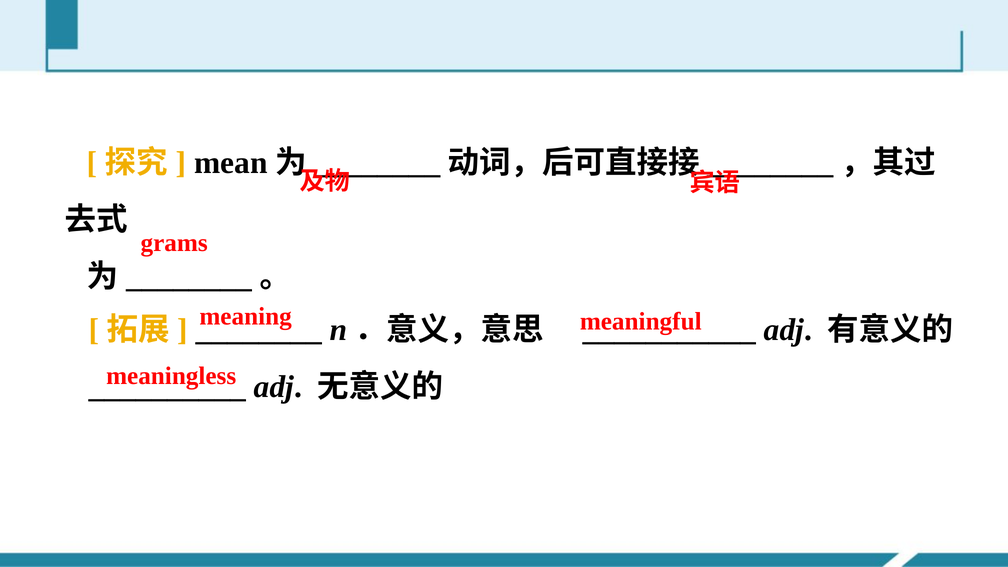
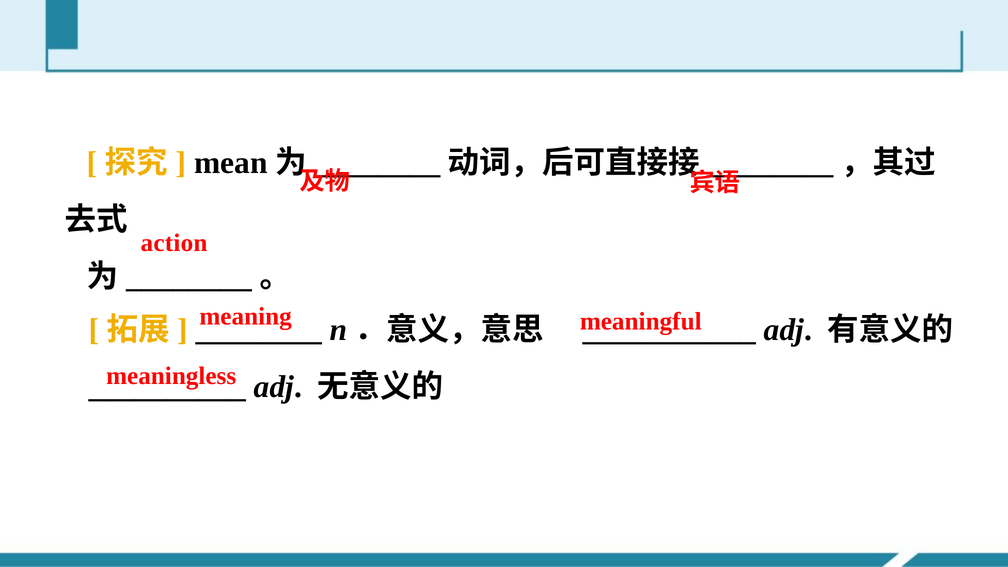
grams: grams -> action
